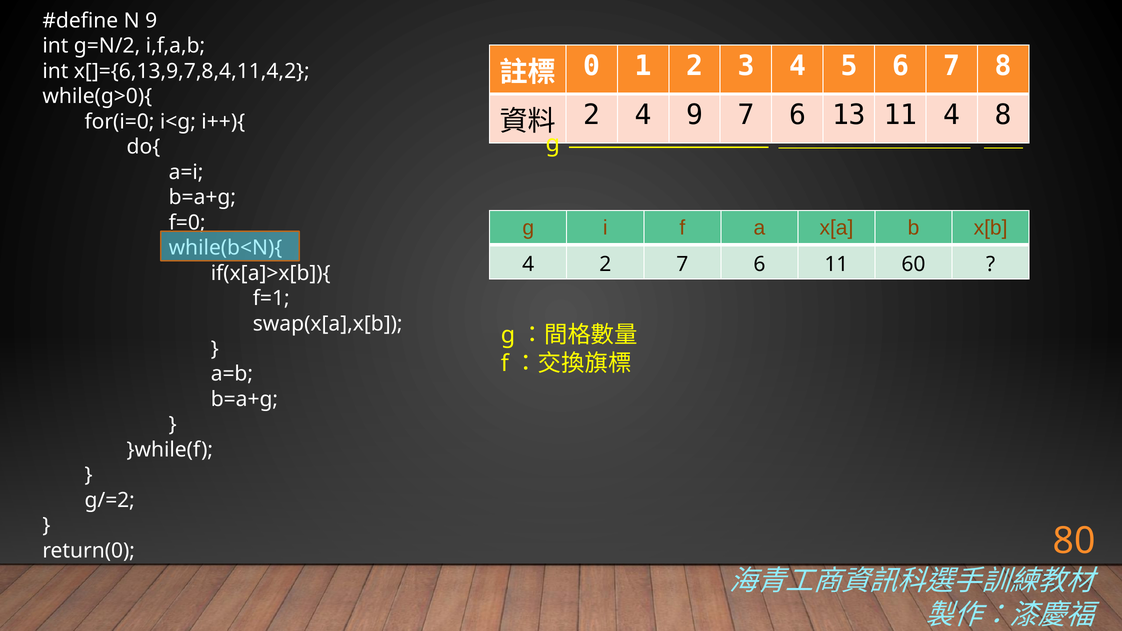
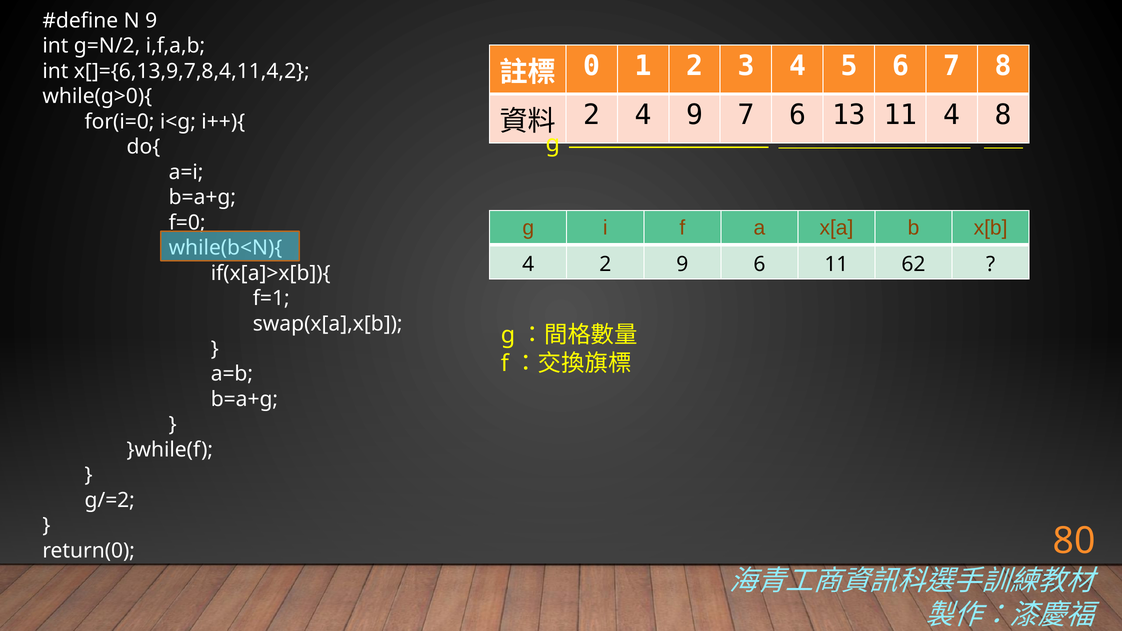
2 7: 7 -> 9
60: 60 -> 62
